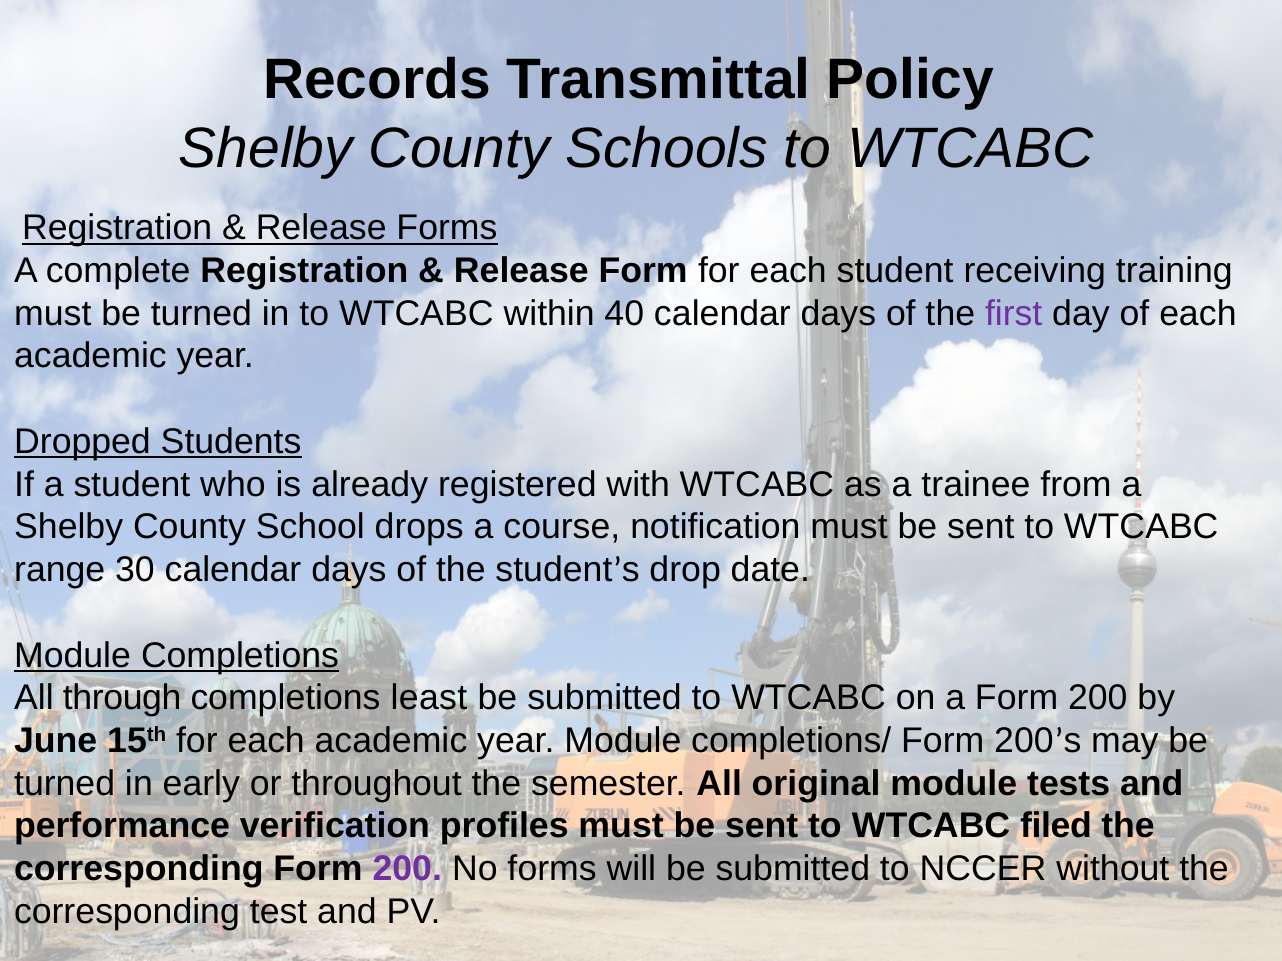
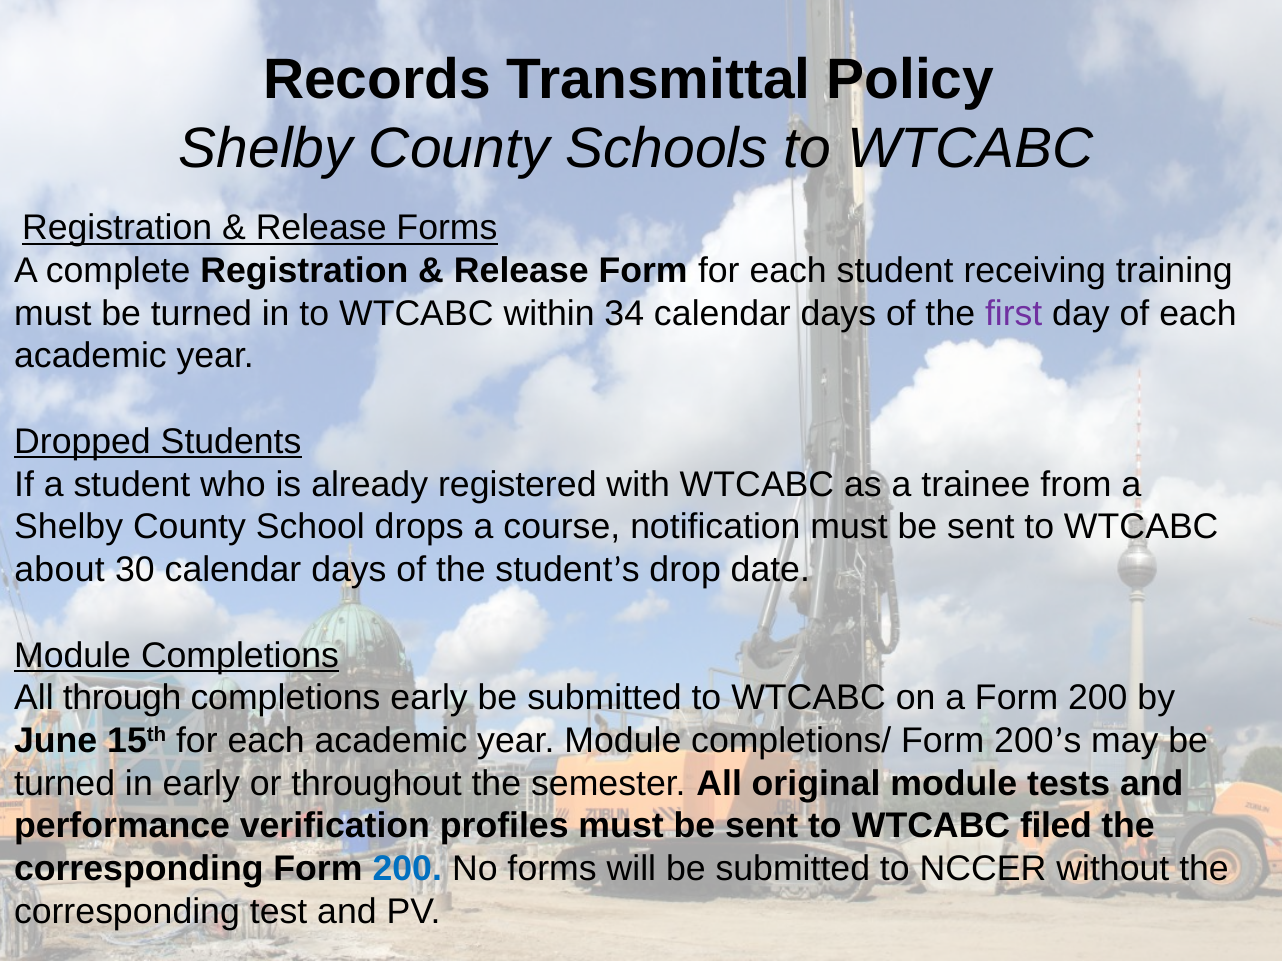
40: 40 -> 34
range: range -> about
completions least: least -> early
200 at (407, 869) colour: purple -> blue
